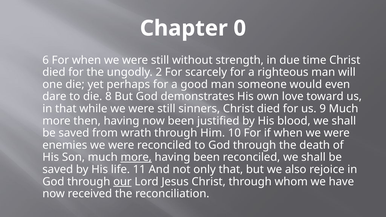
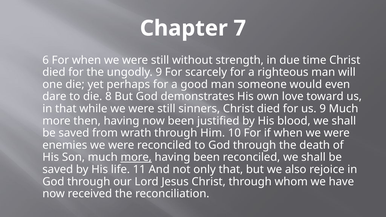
0: 0 -> 7
ungodly 2: 2 -> 9
our underline: present -> none
